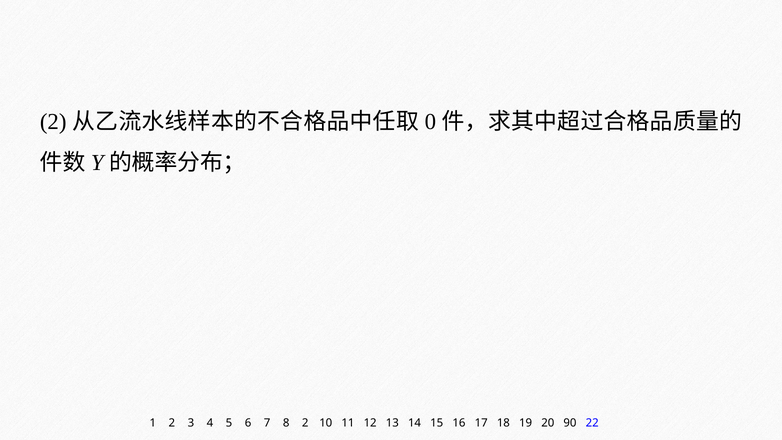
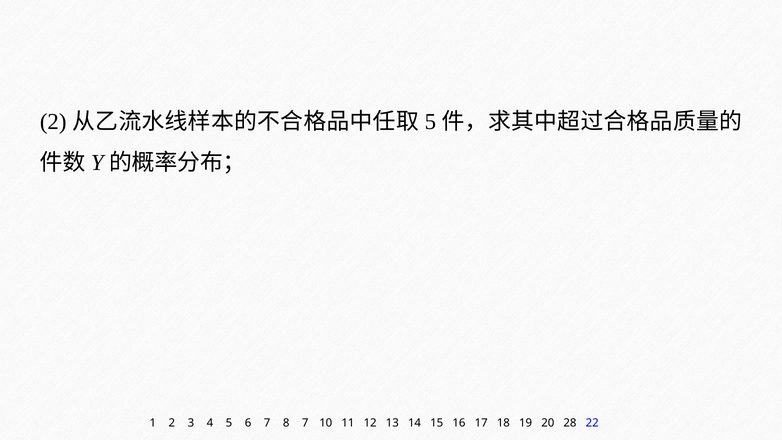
0 at (430, 122): 0 -> 5
8 2: 2 -> 7
90: 90 -> 28
